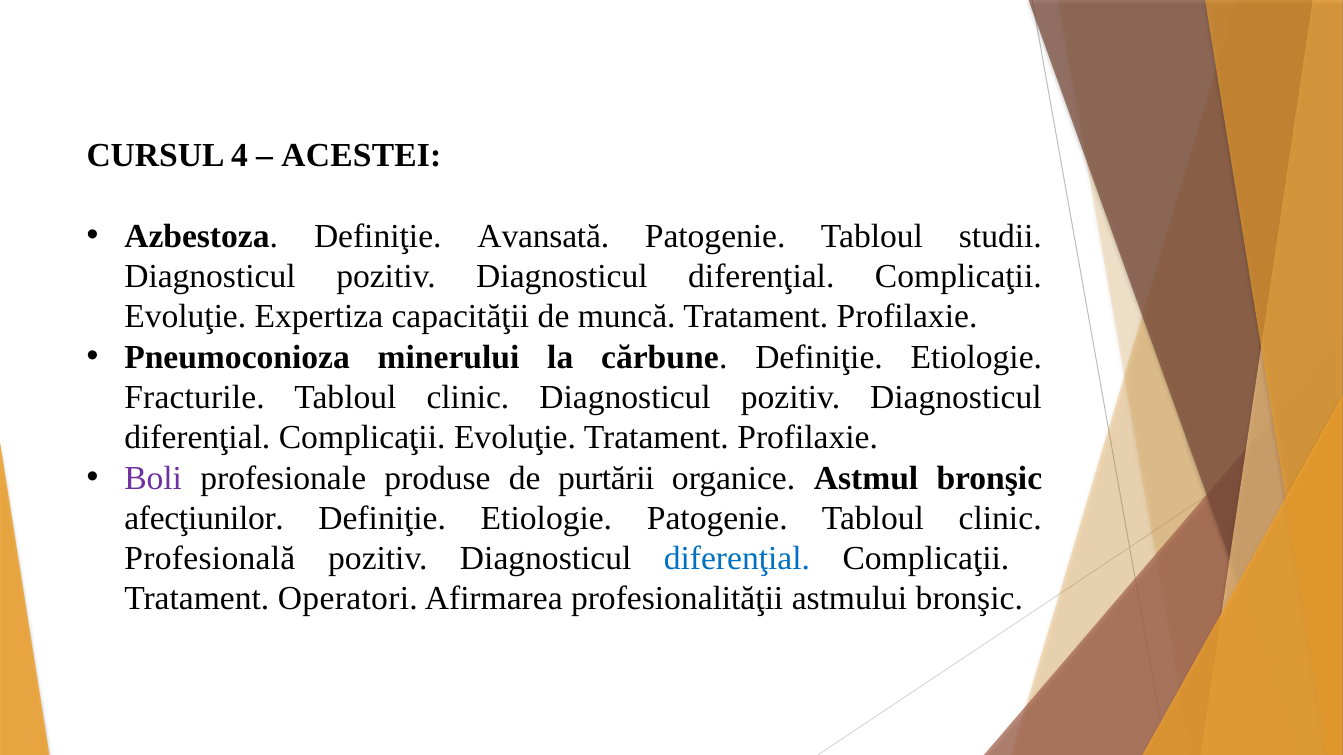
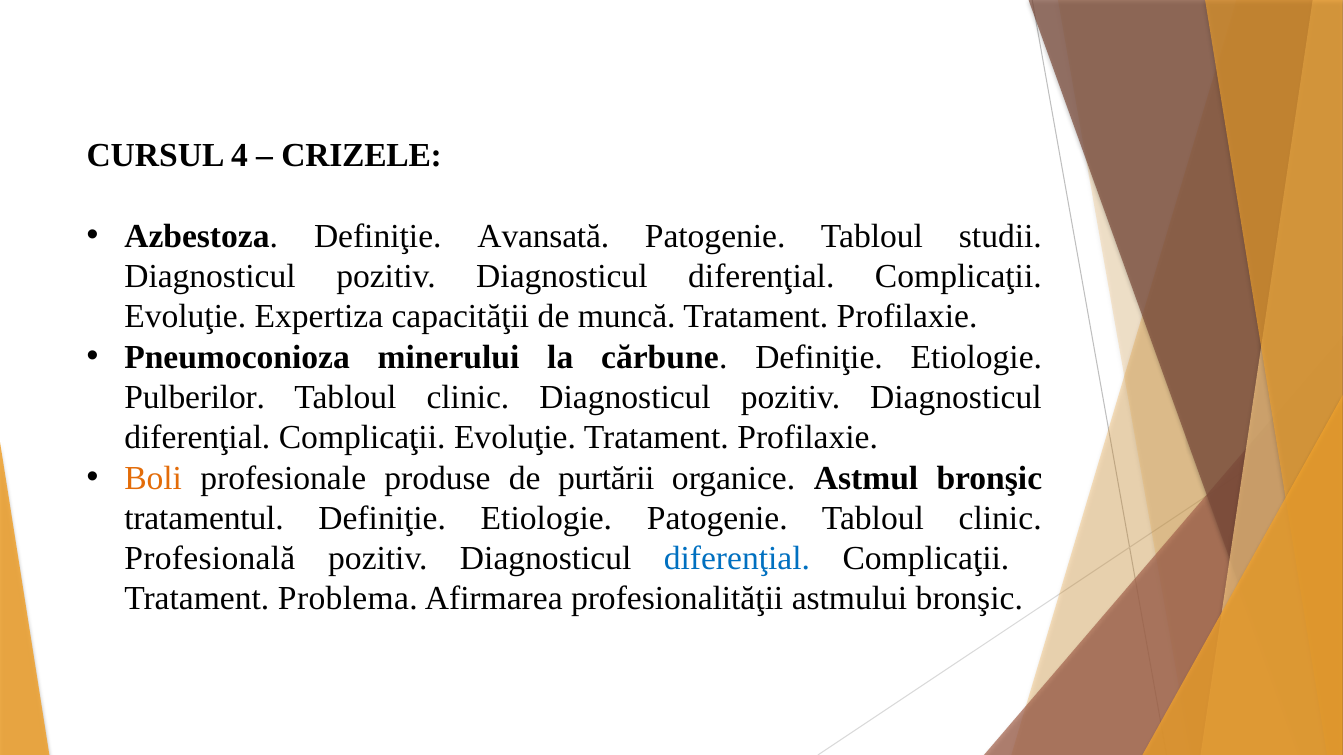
ACESTEI: ACESTEI -> CRIZELE
Fracturile: Fracturile -> Pulberilor
Boli colour: purple -> orange
afecţiunilor: afecţiunilor -> tratamentul
Operatori: Operatori -> Problema
